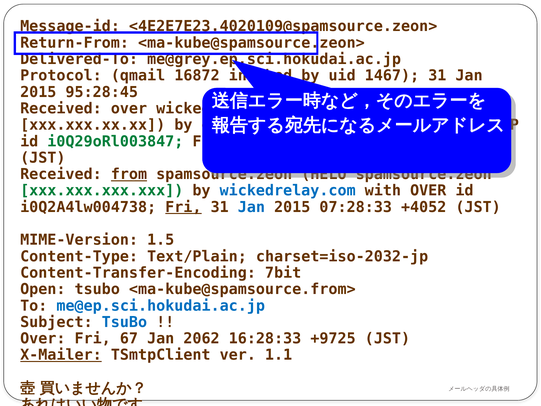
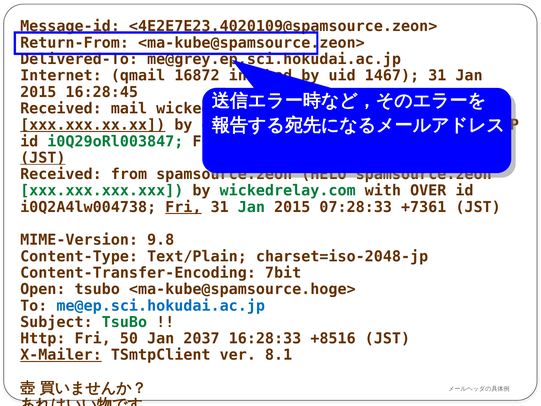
Protocol: Protocol -> Internet
95:28:45: 95:28:45 -> 16:28:45
Received over: over -> mail
xxx.xxx.xx.xx underline: none -> present
JST at (43, 158) underline: none -> present
from underline: present -> none
wickedrelay.com at (288, 191) colour: blue -> green
Jan at (251, 207) colour: blue -> green
+4052: +4052 -> +7361
1.5: 1.5 -> 9.8
charset=iso-2032-jp: charset=iso-2032-jp -> charset=iso-2048-jp
<ma-kube@spamsource.from>: <ma-kube@spamsource.from> -> <ma-kube@spamsource.hoge>
TsuBo at (124, 322) colour: blue -> green
Over at (43, 338): Over -> Http
67: 67 -> 50
2062: 2062 -> 2037
+9725: +9725 -> +8516
1.1: 1.1 -> 8.1
